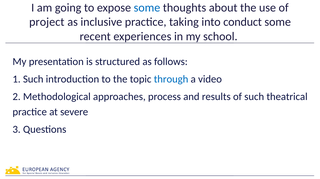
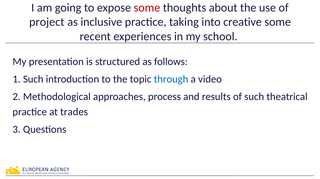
some at (147, 8) colour: blue -> red
conduct: conduct -> creative
severe: severe -> trades
